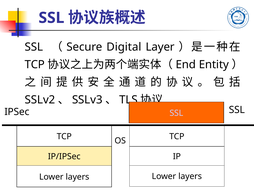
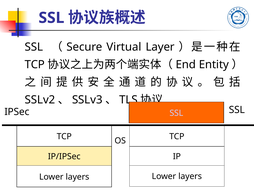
Digital: Digital -> Virtual
